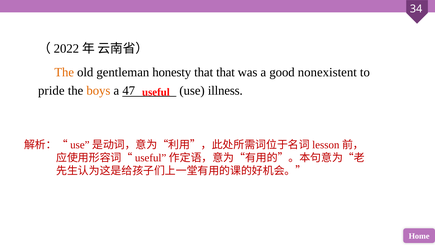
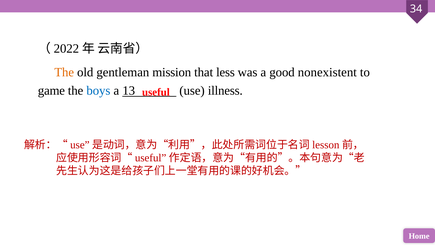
honesty: honesty -> mission
that that: that -> less
pride: pride -> game
boys colour: orange -> blue
47: 47 -> 13
